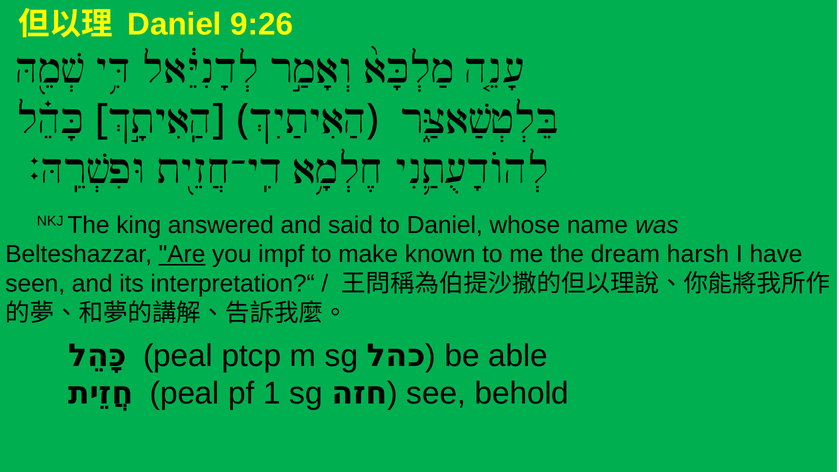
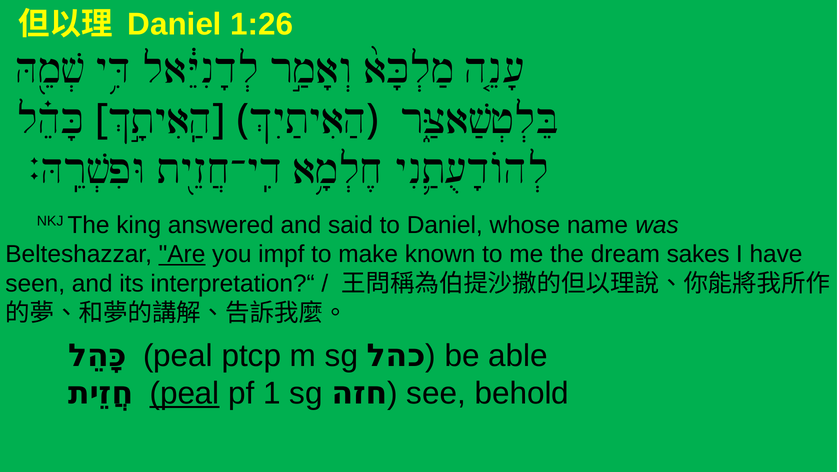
9:26: 9:26 -> 1:26
harsh: harsh -> sakes
peal at (185, 393) underline: none -> present
